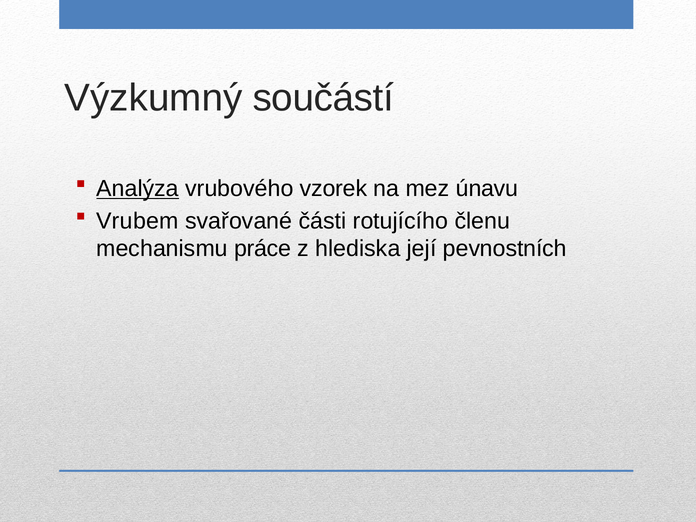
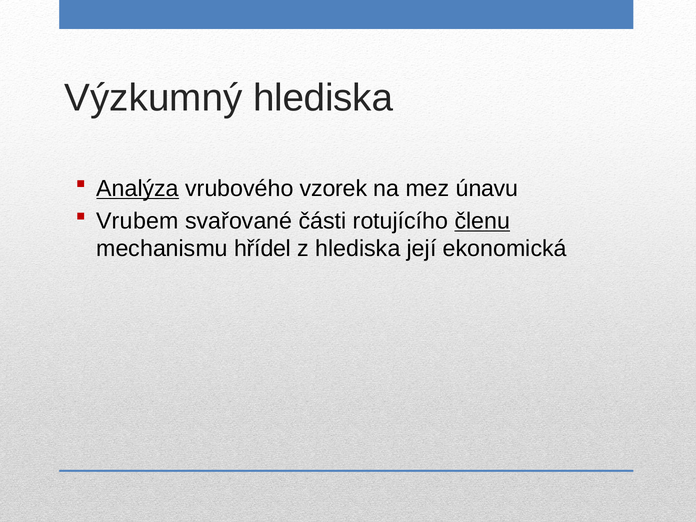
Výzkumný součástí: součástí -> hlediska
členu underline: none -> present
práce: práce -> hřídel
pevnostních: pevnostních -> ekonomická
